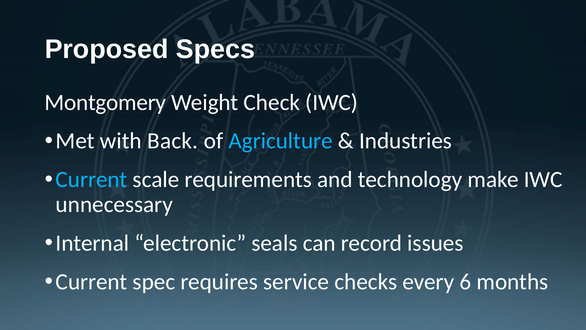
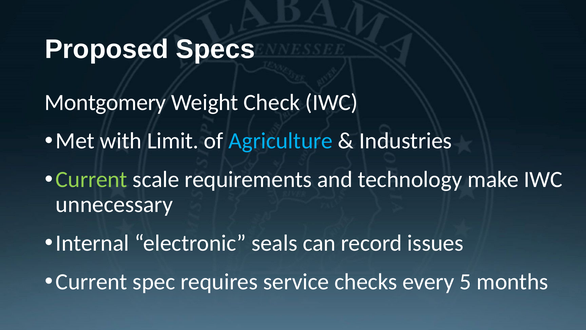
Back: Back -> Limit
Current at (92, 179) colour: light blue -> light green
6: 6 -> 5
